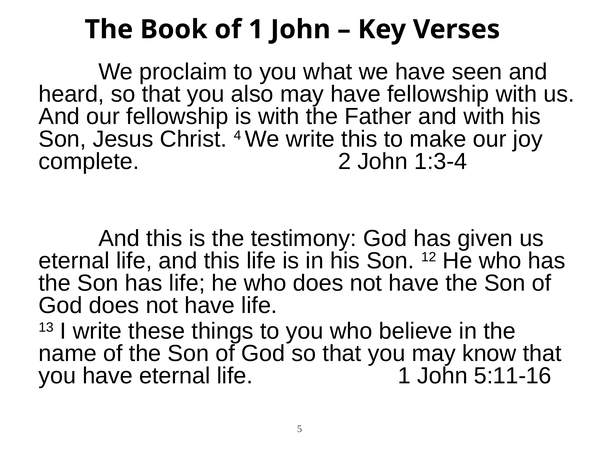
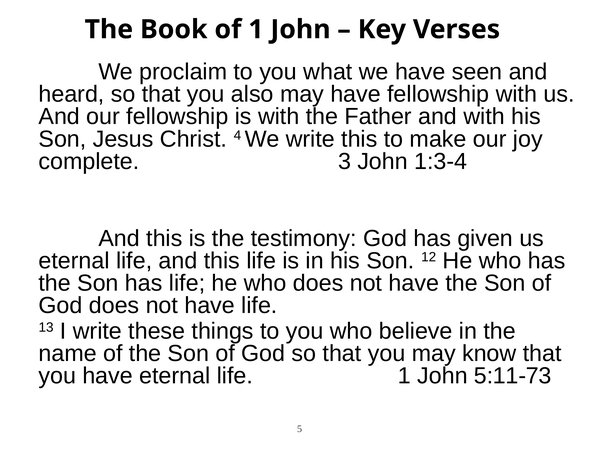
2: 2 -> 3
5:11-16: 5:11-16 -> 5:11-73
